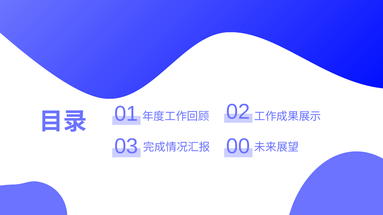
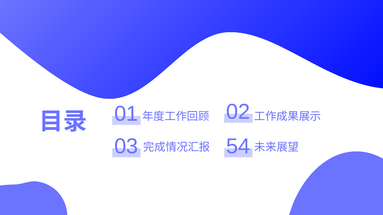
00: 00 -> 54
